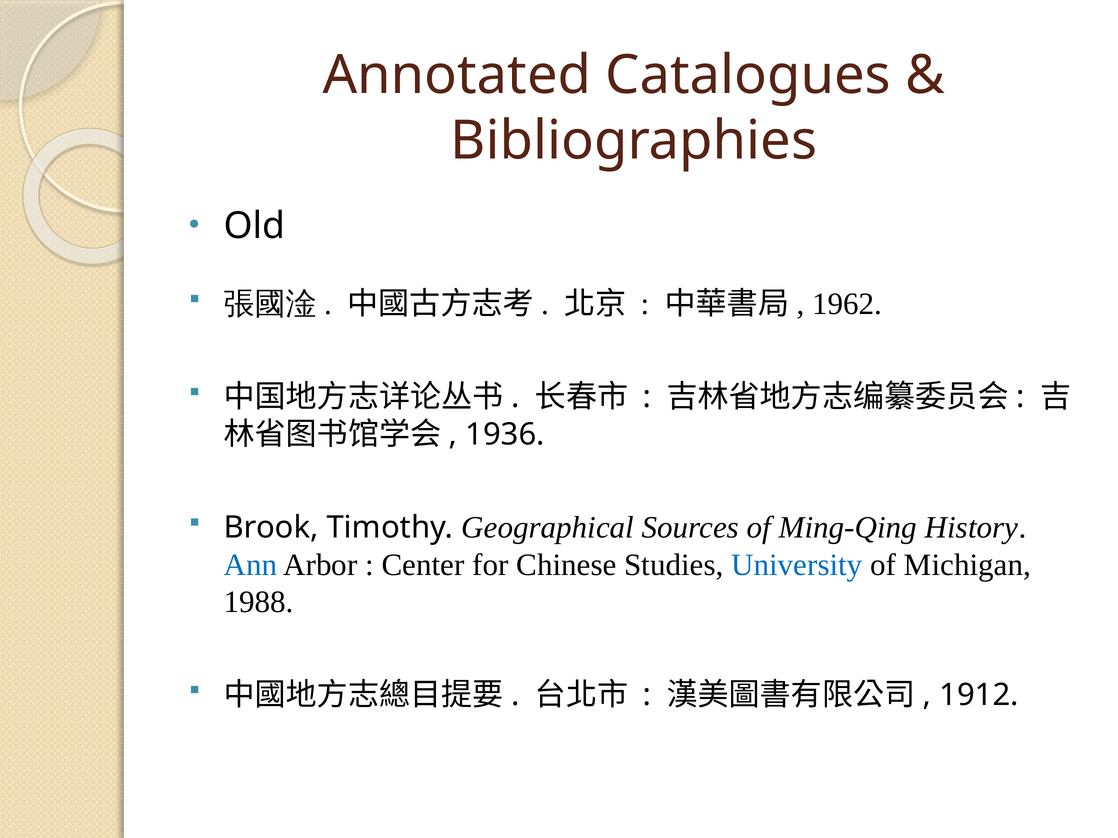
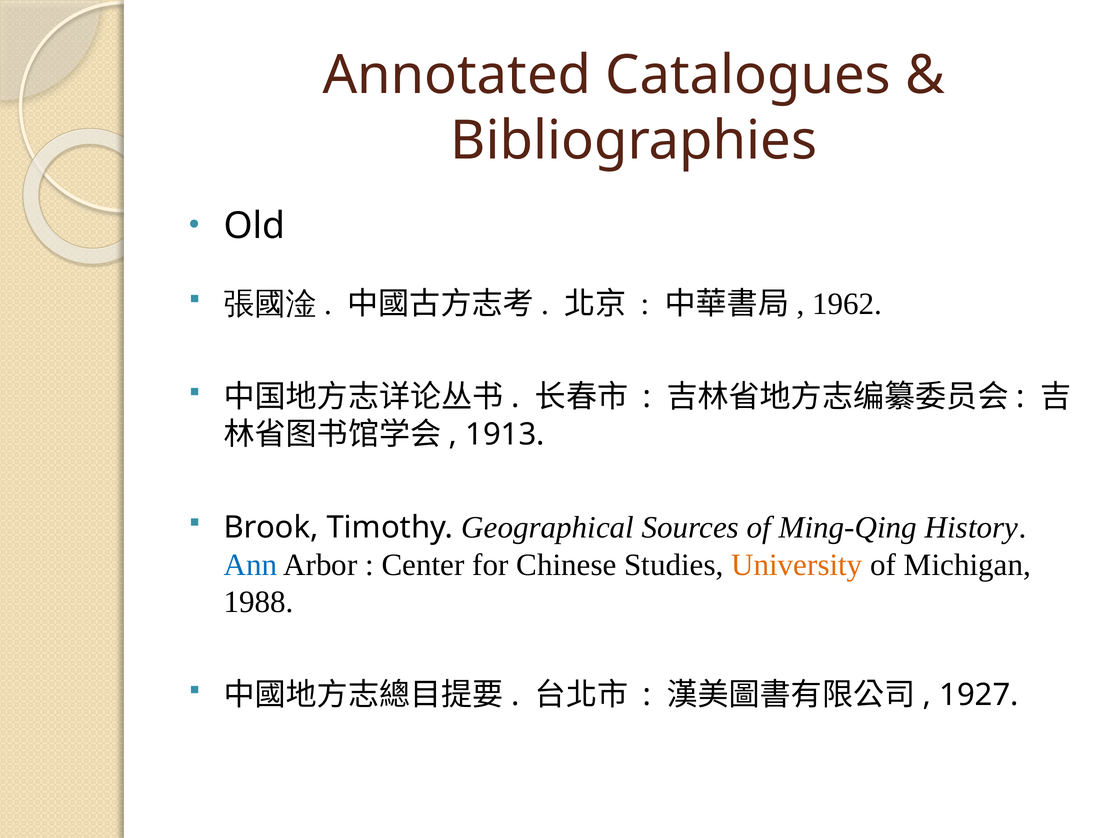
1936: 1936 -> 1913
University colour: blue -> orange
1912: 1912 -> 1927
